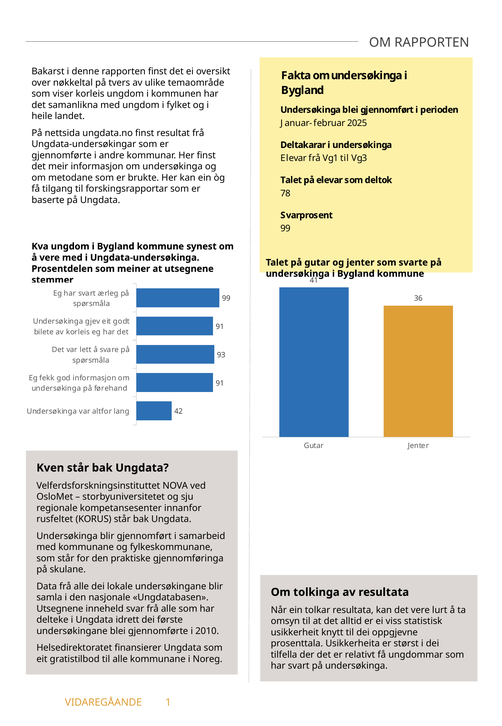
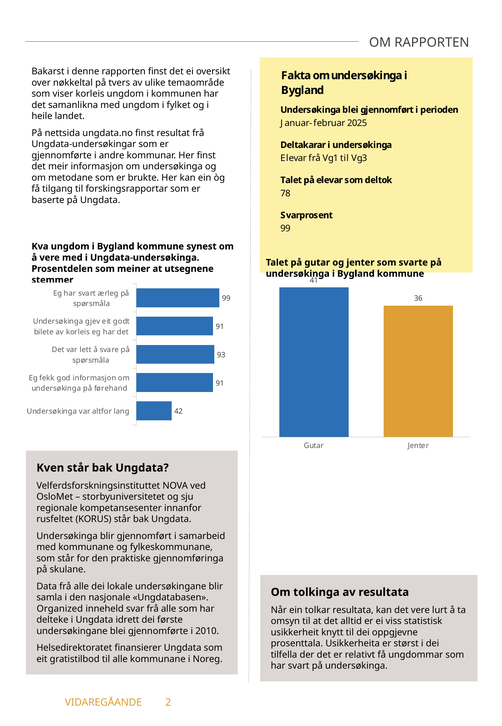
Utsegnene at (60, 608): Utsegnene -> Organized
1: 1 -> 2
